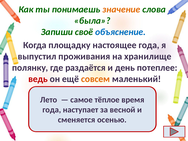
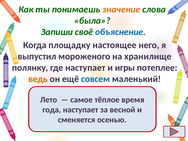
настоящее года: года -> него
проживания: проживания -> мороженого
где раздаётся: раздаётся -> наступает
день: день -> игры
ведь colour: red -> orange
совсем colour: orange -> blue
